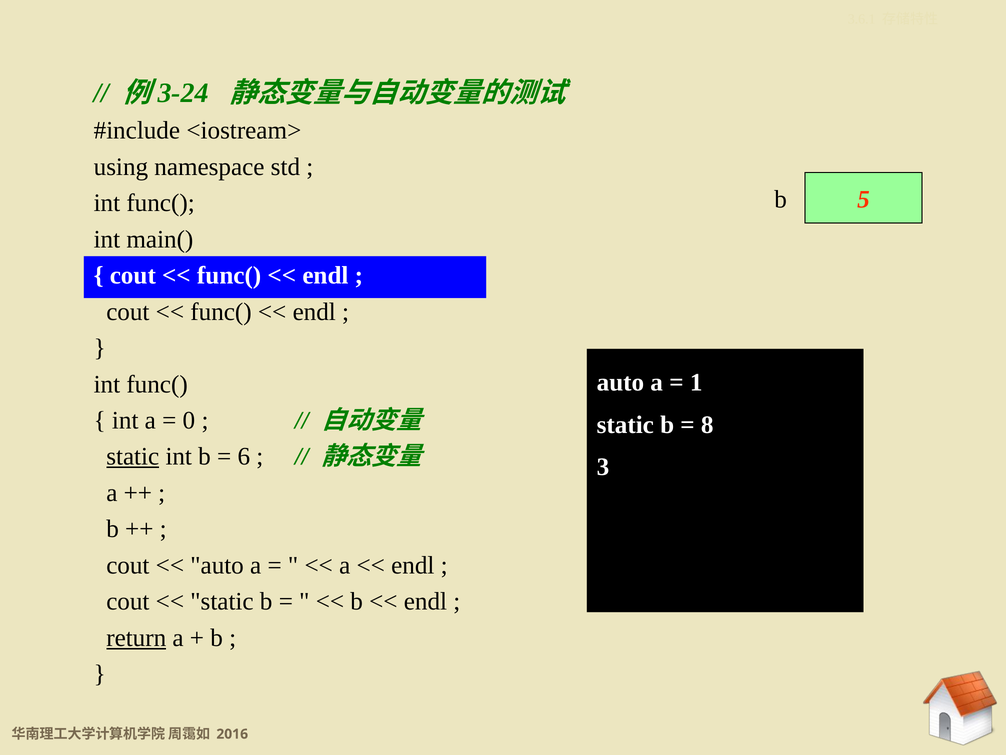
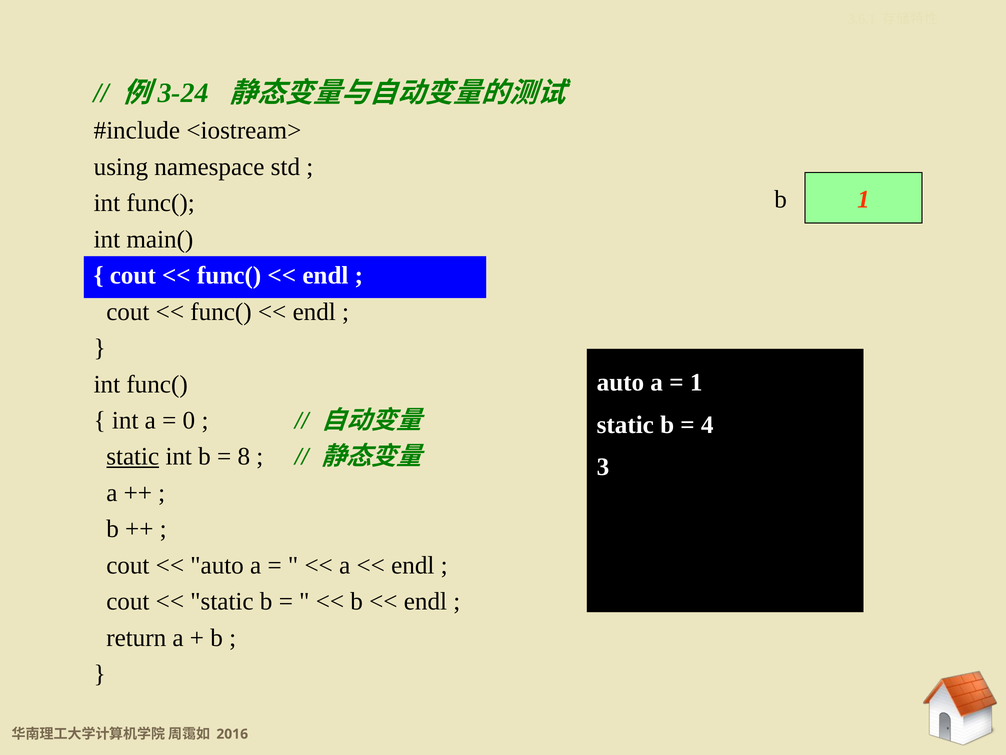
5 at (863, 199): 5 -> 1
8 at (707, 425): 8 -> 4
6: 6 -> 8
return underline: present -> none
